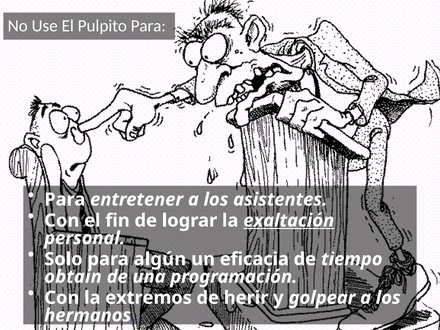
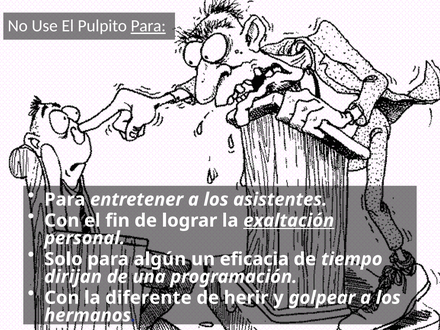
Para at (148, 26) underline: none -> present
obtain: obtain -> dirijan
extremos: extremos -> diferente
